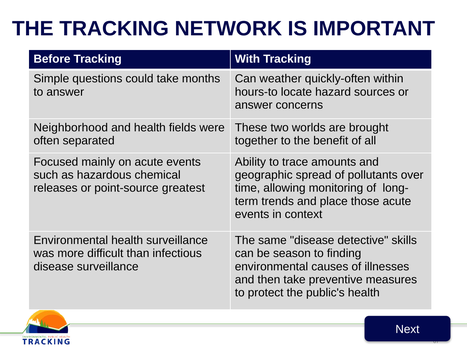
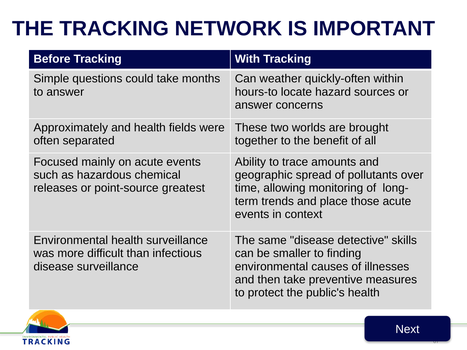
Neighborhood: Neighborhood -> Approximately
season: season -> smaller
